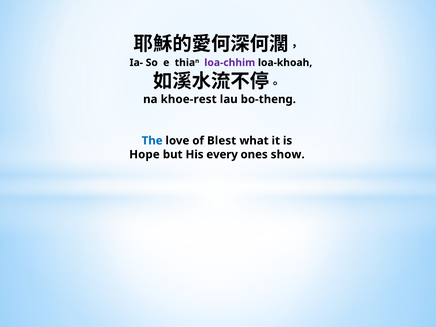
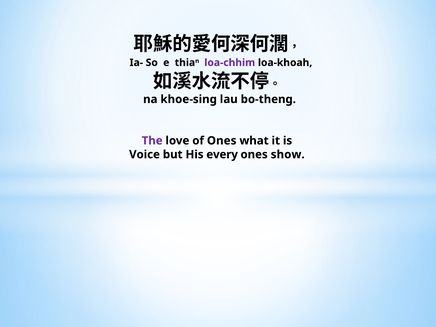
khoe-rest: khoe-rest -> khoe-sing
The colour: blue -> purple
of Blest: Blest -> Ones
Hope: Hope -> Voice
